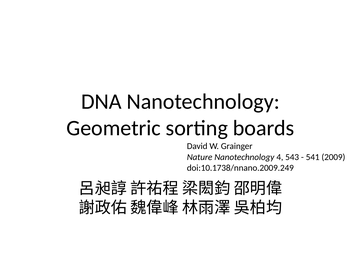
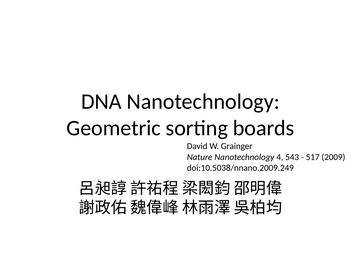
541: 541 -> 517
doi:10.1738/nnano.2009.249: doi:10.1738/nnano.2009.249 -> doi:10.5038/nnano.2009.249
